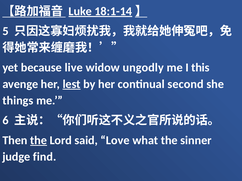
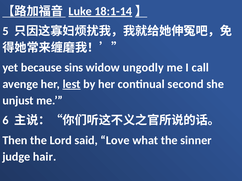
live: live -> sins
this: this -> call
things: things -> unjust
the at (39, 141) underline: present -> none
find: find -> hair
